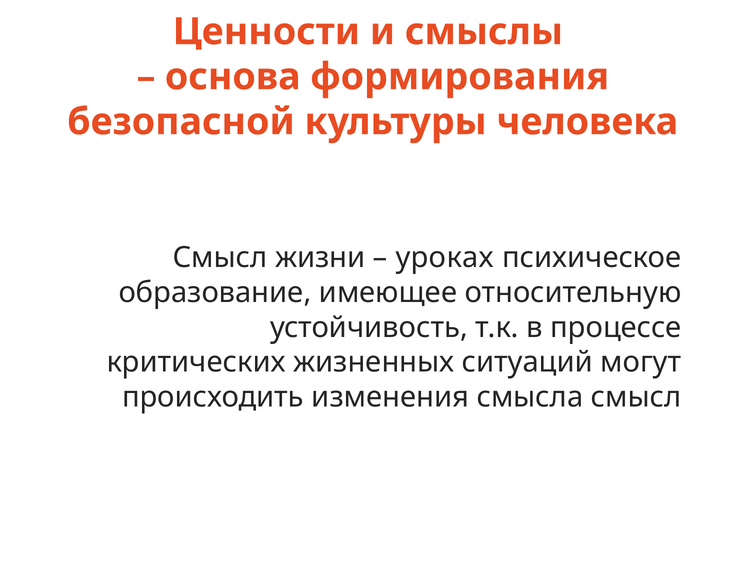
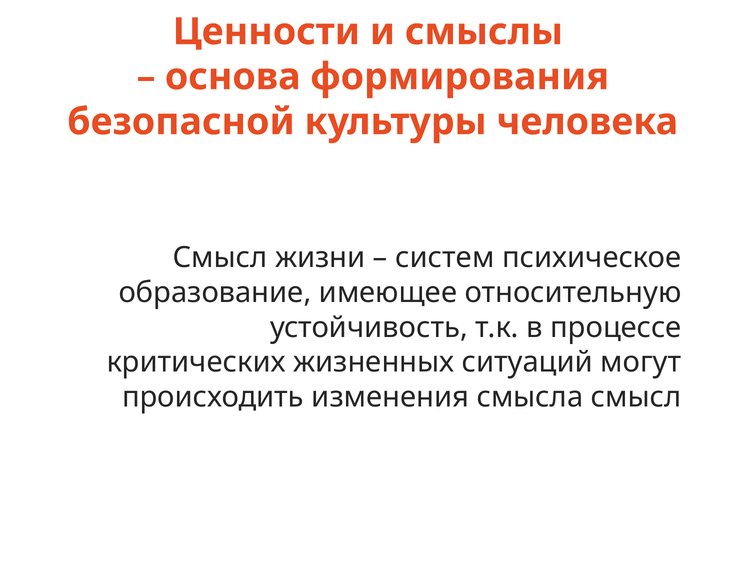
уроках: уроках -> систем
